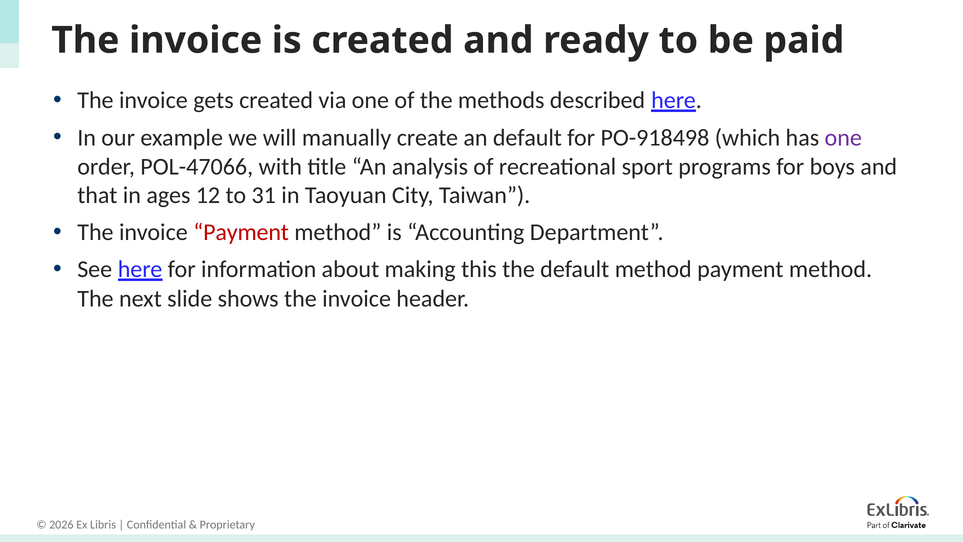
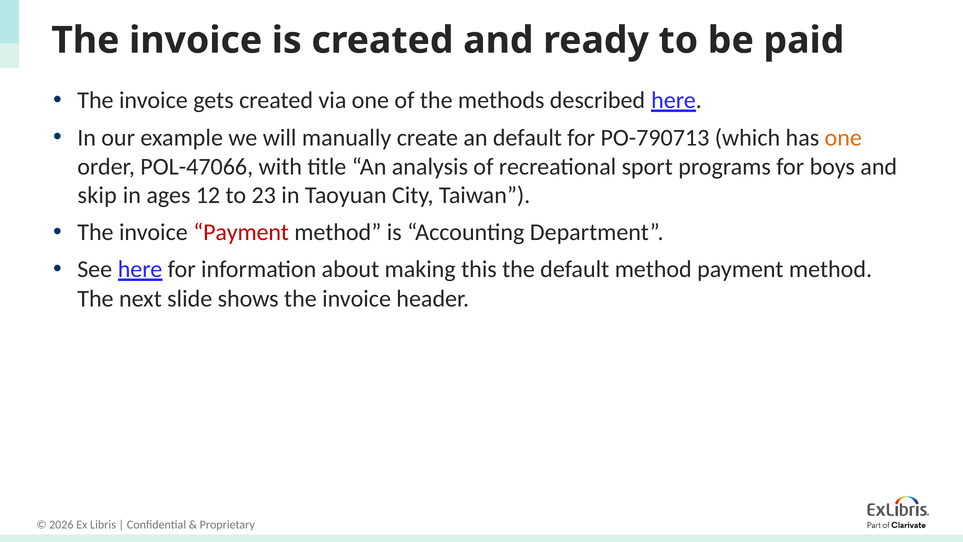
PO-918498: PO-918498 -> PO-790713
one at (843, 138) colour: purple -> orange
that: that -> skip
31: 31 -> 23
